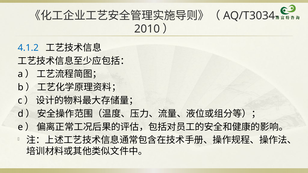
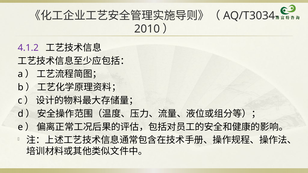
4.1.2 colour: blue -> purple
